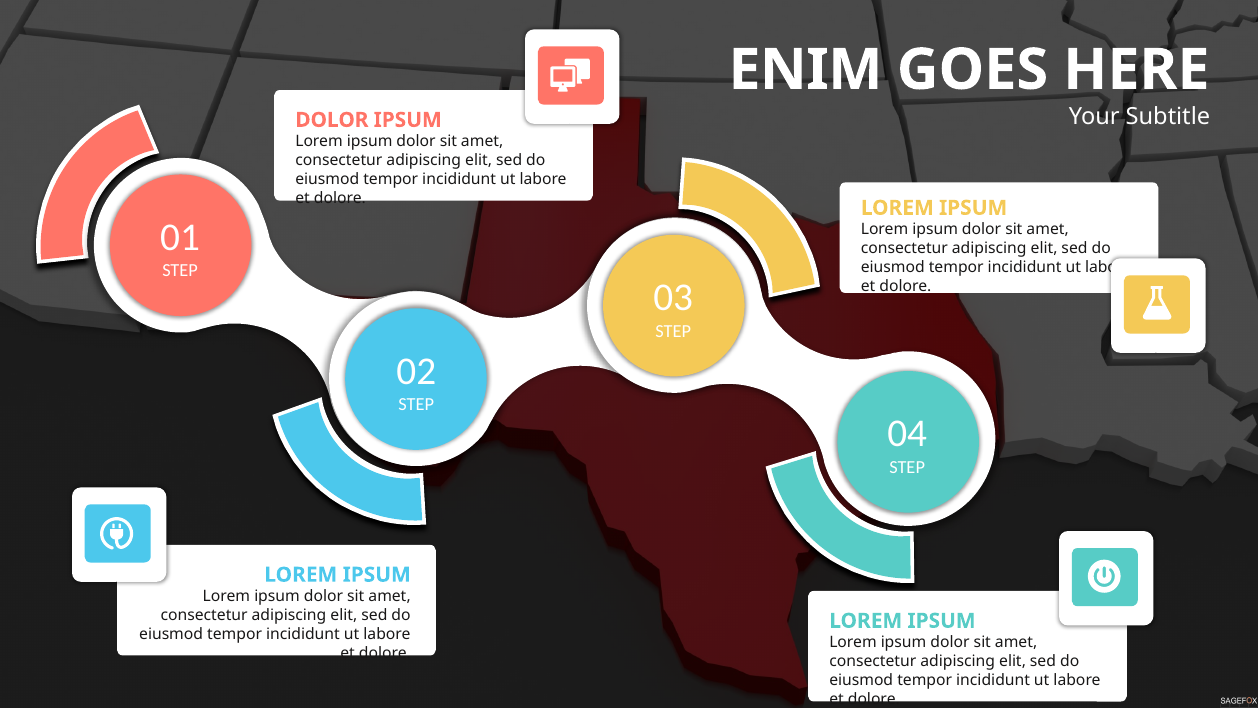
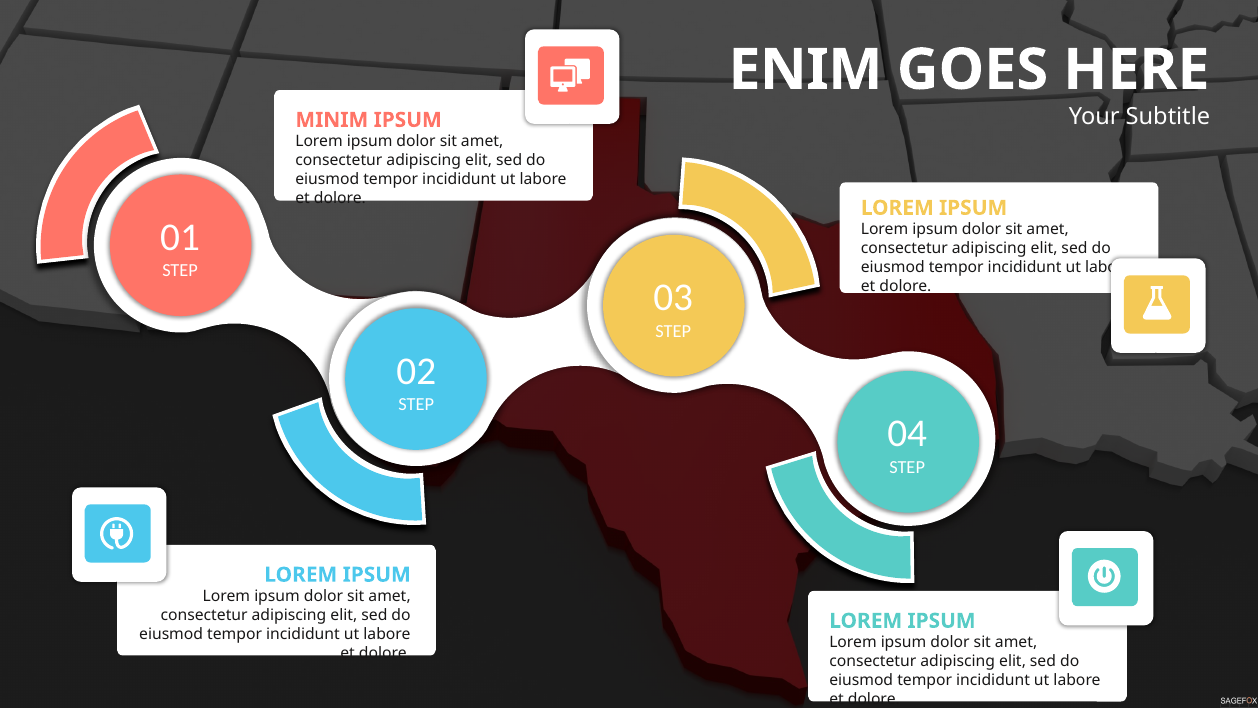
DOLOR at (332, 120): DOLOR -> MINIM
